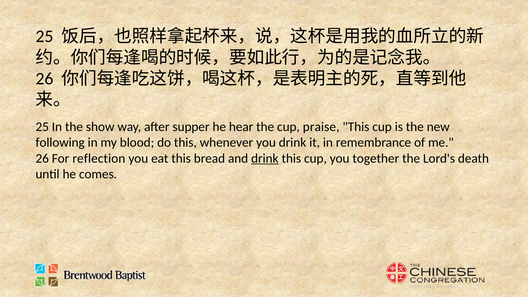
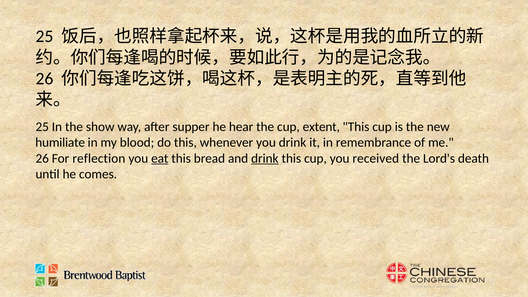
praise: praise -> extent
following: following -> humiliate
eat underline: none -> present
together: together -> received
